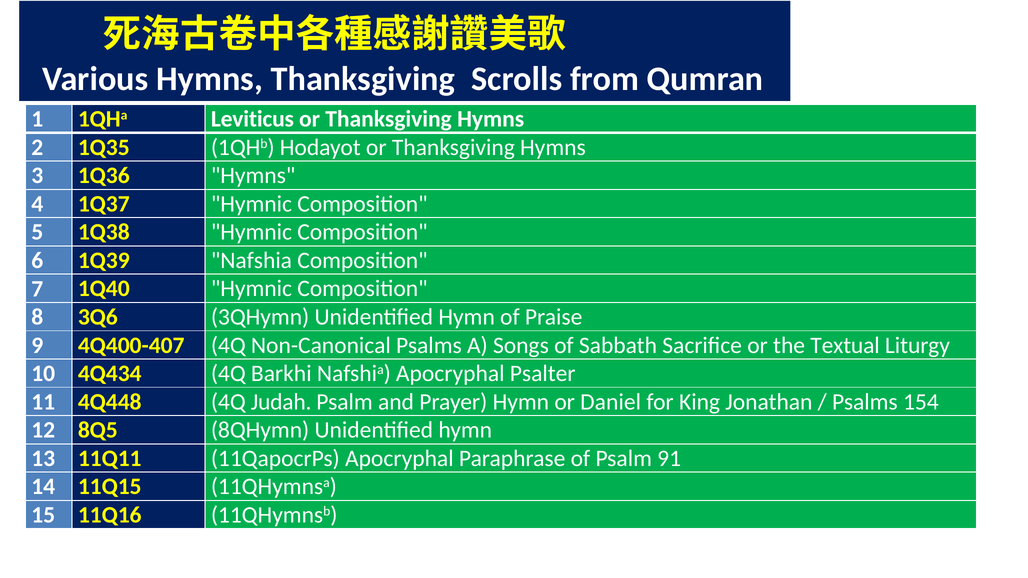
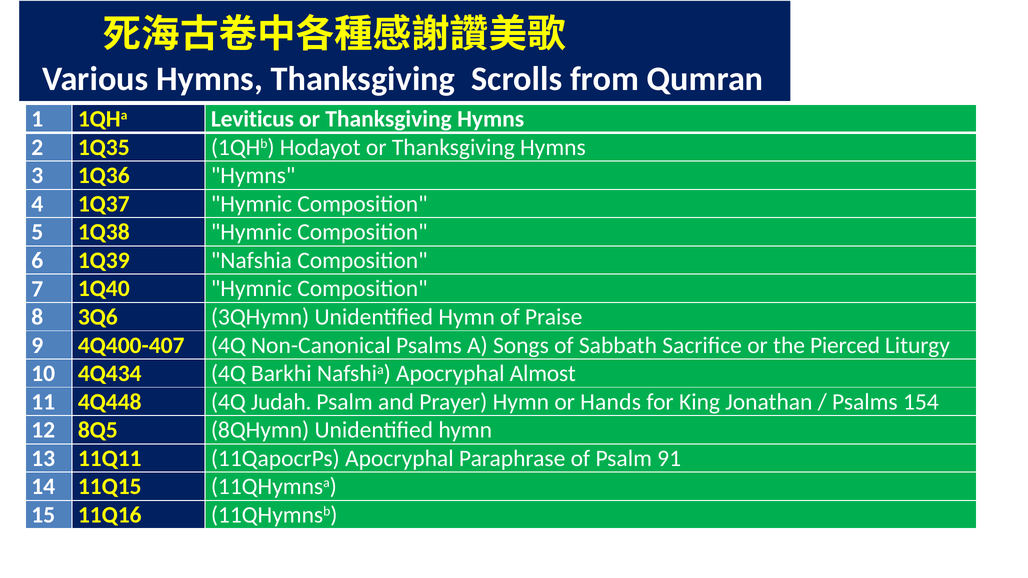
Textual: Textual -> Pierced
Psalter: Psalter -> Almost
Daniel: Daniel -> Hands
